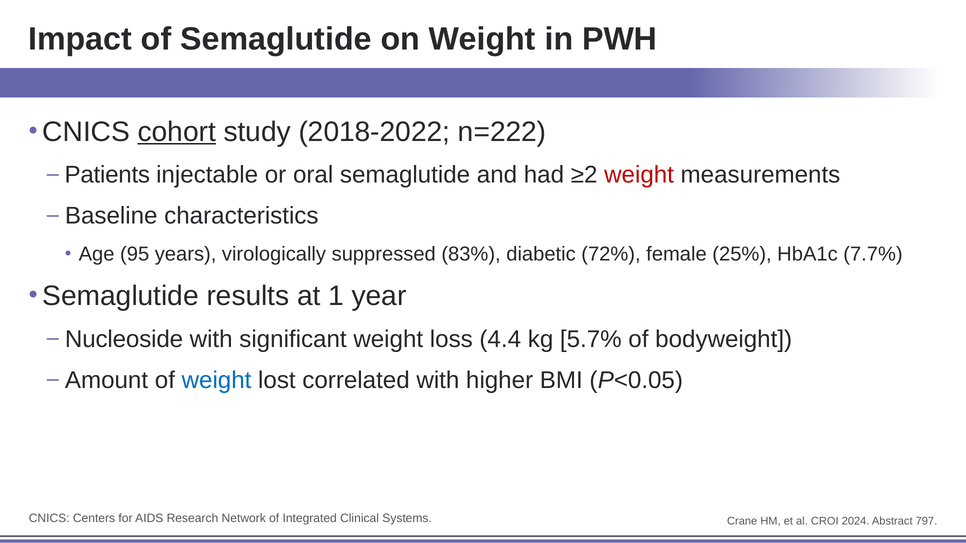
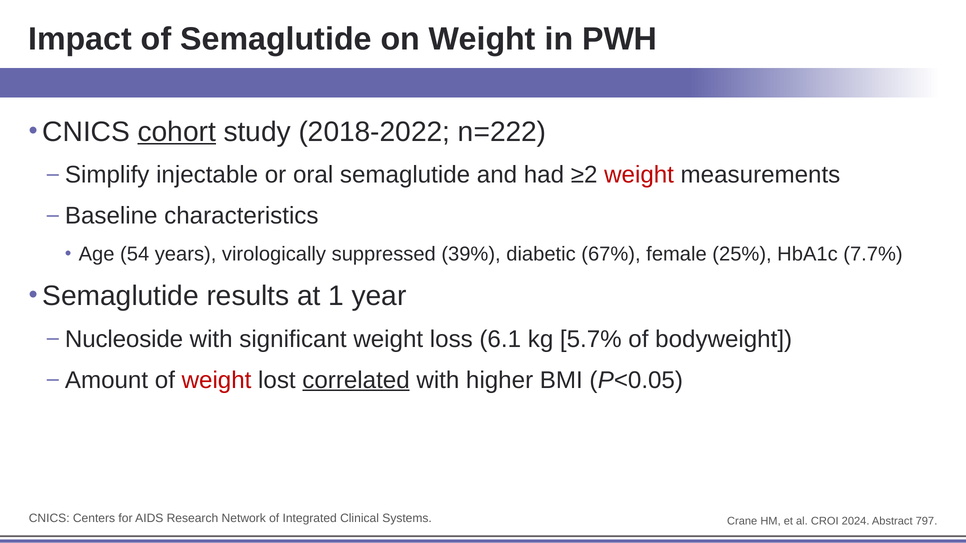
Patients: Patients -> Simplify
95: 95 -> 54
83%: 83% -> 39%
72%: 72% -> 67%
4.4: 4.4 -> 6.1
weight at (217, 380) colour: blue -> red
correlated underline: none -> present
